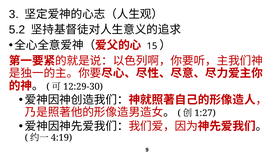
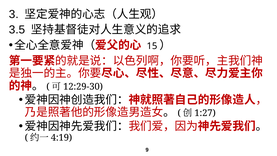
5.2: 5.2 -> 3.5
